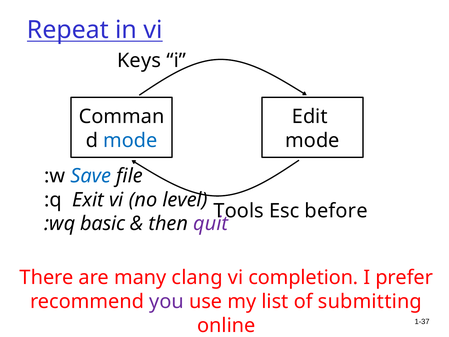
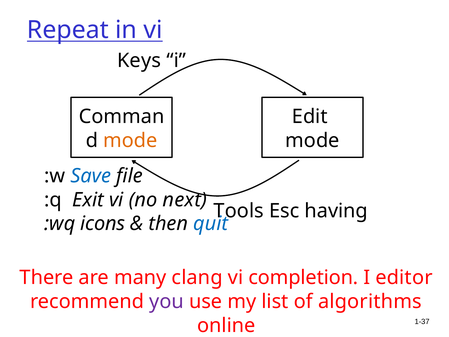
mode at (130, 141) colour: blue -> orange
level: level -> next
before: before -> having
basic: basic -> icons
quit colour: purple -> blue
prefer: prefer -> editor
submitting: submitting -> algorithms
